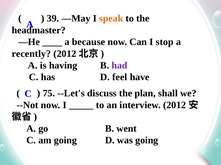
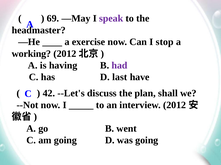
39: 39 -> 69
speak colour: orange -> purple
because: because -> exercise
recently: recently -> working
feel: feel -> last
75: 75 -> 42
